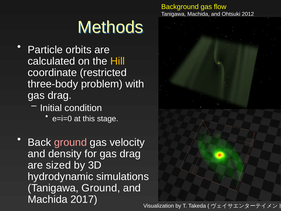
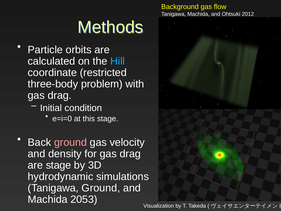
Hill colour: yellow -> light blue
are sized: sized -> stage
2017: 2017 -> 2053
